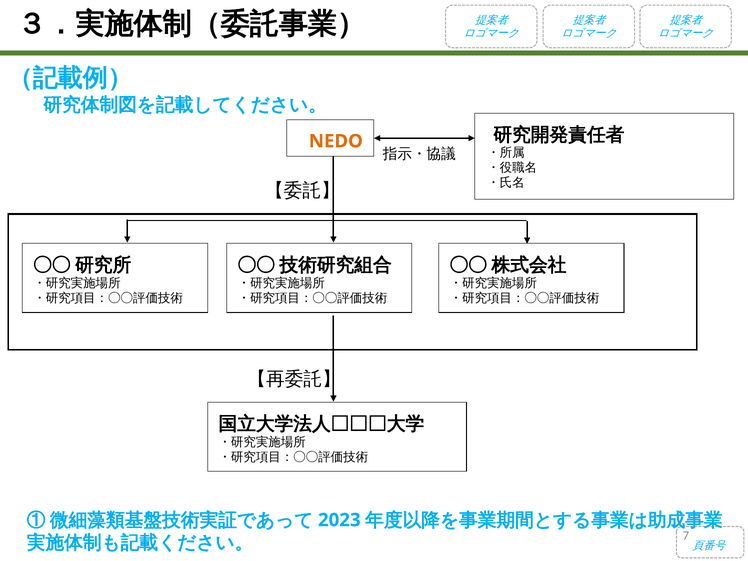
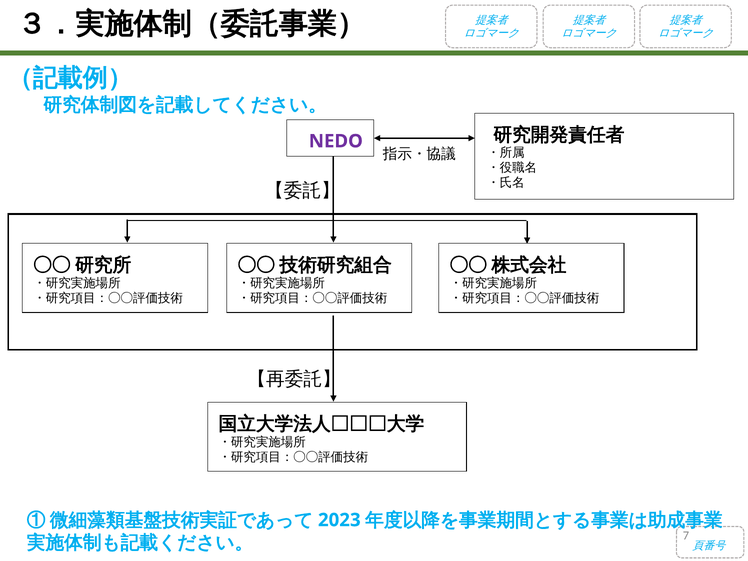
NEDO colour: orange -> purple
